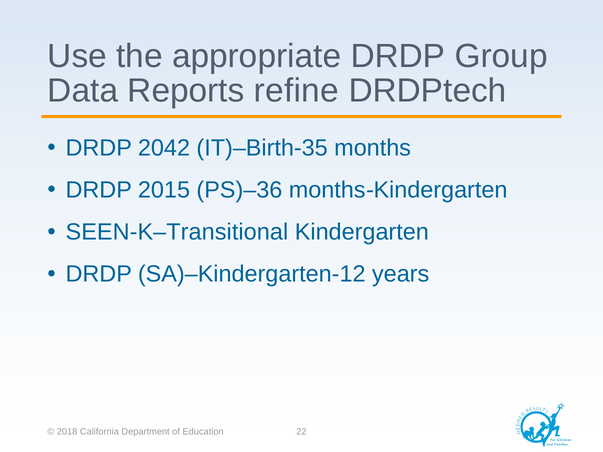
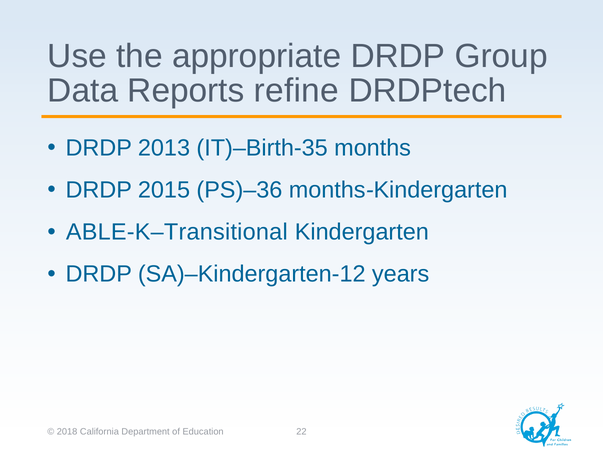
2042: 2042 -> 2013
SEEN-K–Transitional: SEEN-K–Transitional -> ABLE-K–Transitional
